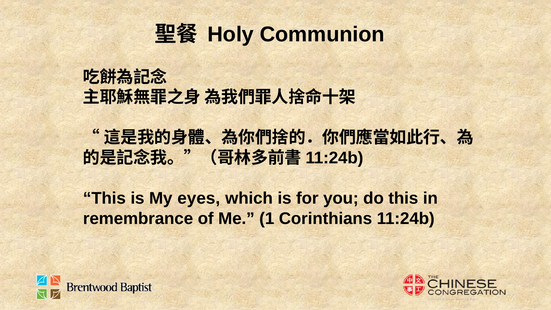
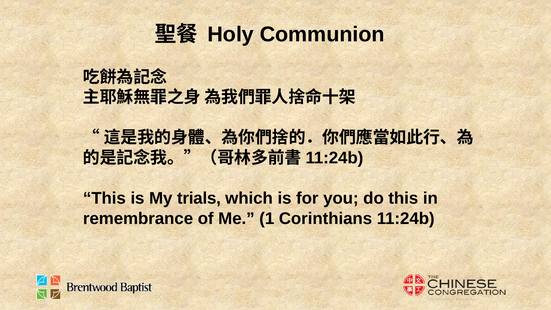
eyes: eyes -> trials
